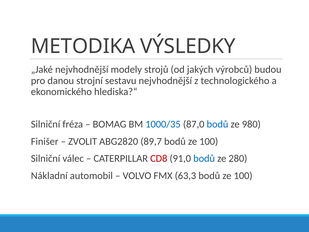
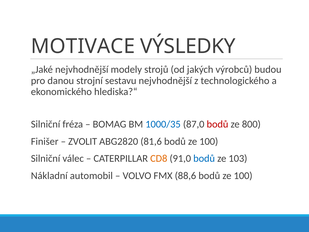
METODIKA: METODIKA -> MOTIVACE
bodů at (218, 124) colour: blue -> red
980: 980 -> 800
89,7: 89,7 -> 81,6
CD8 colour: red -> orange
280: 280 -> 103
63,3: 63,3 -> 88,6
